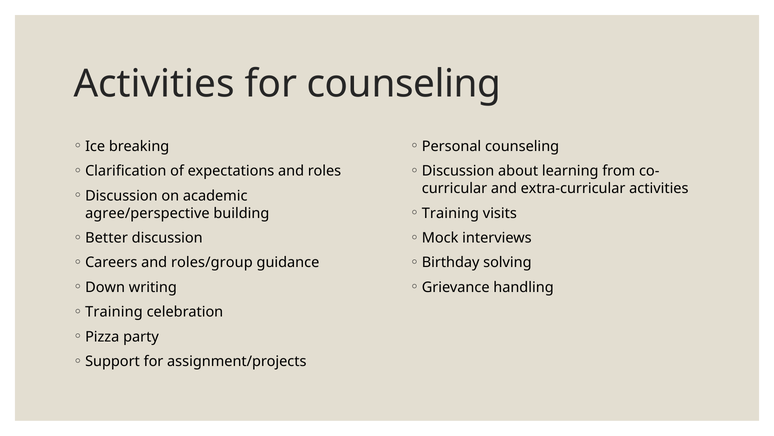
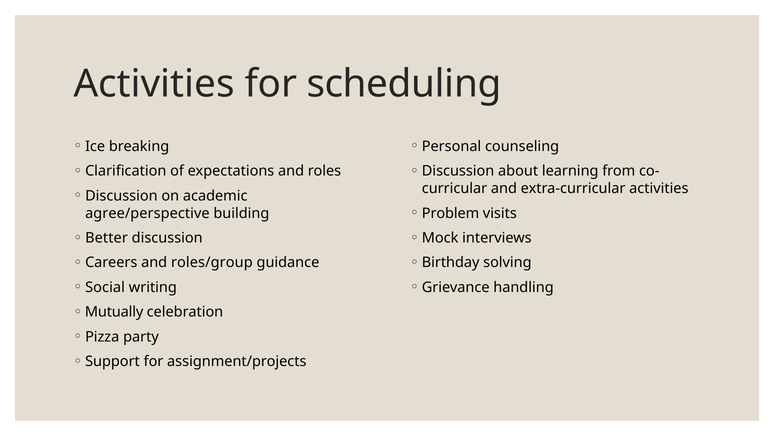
for counseling: counseling -> scheduling
Training at (450, 213): Training -> Problem
Down: Down -> Social
Training at (114, 312): Training -> Mutually
